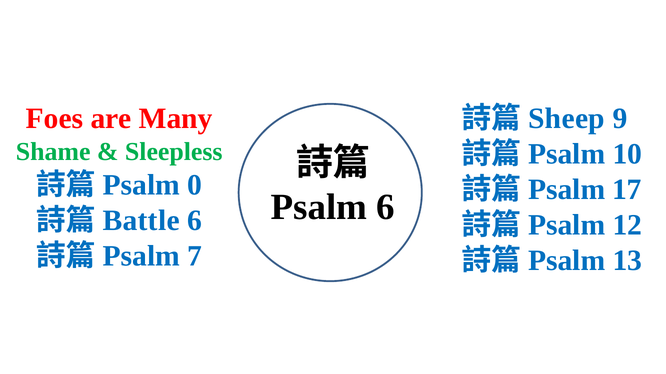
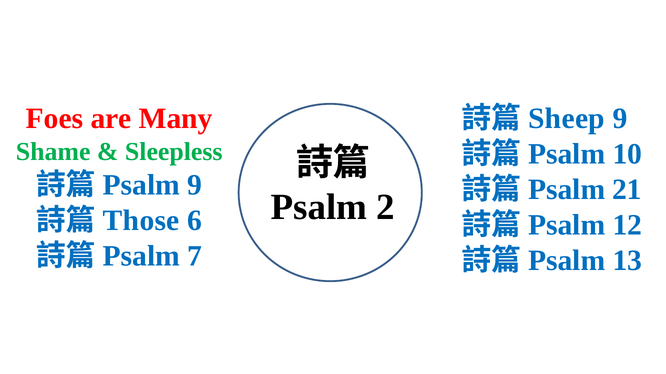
Psalm 0: 0 -> 9
17: 17 -> 21
Psalm 6: 6 -> 2
Battle: Battle -> Those
